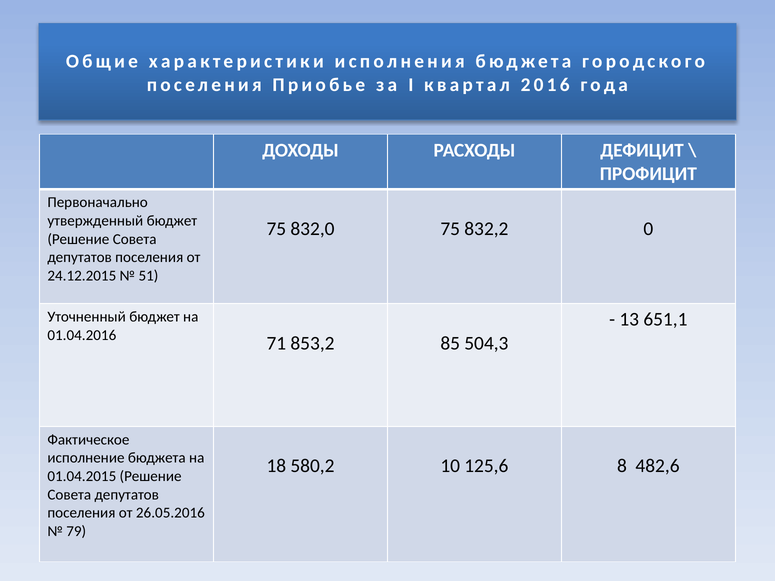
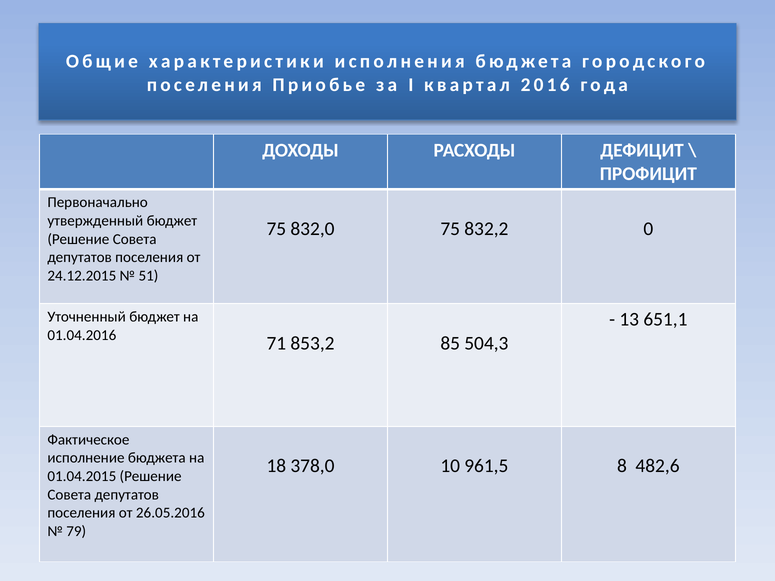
580,2: 580,2 -> 378,0
125,6: 125,6 -> 961,5
